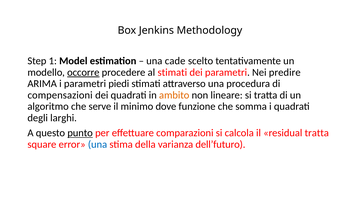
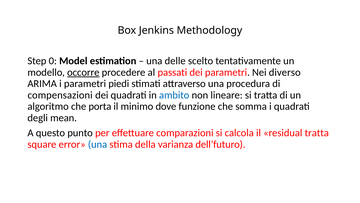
1: 1 -> 0
cade: cade -> delle
al stimati: stimati -> passati
predire: predire -> diverso
ambito colour: orange -> blue
serve: serve -> porta
larghi: larghi -> mean
punto underline: present -> none
